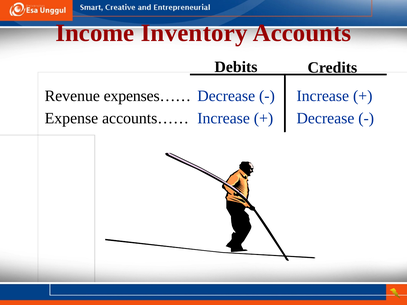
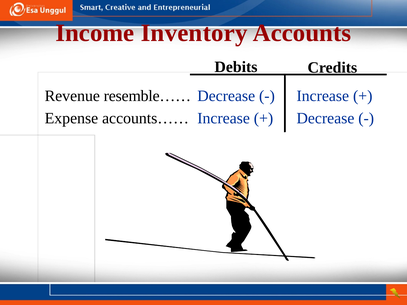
expenses……: expenses…… -> resemble……
